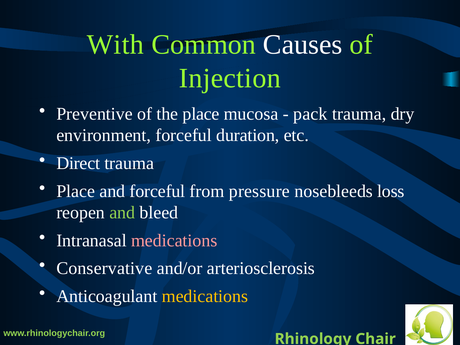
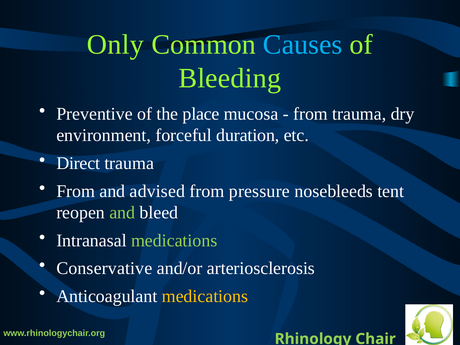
With: With -> Only
Causes colour: white -> light blue
Injection: Injection -> Bleeding
pack at (310, 114): pack -> from
Place at (76, 191): Place -> From
and forceful: forceful -> advised
loss: loss -> tent
medications at (174, 240) colour: pink -> light green
